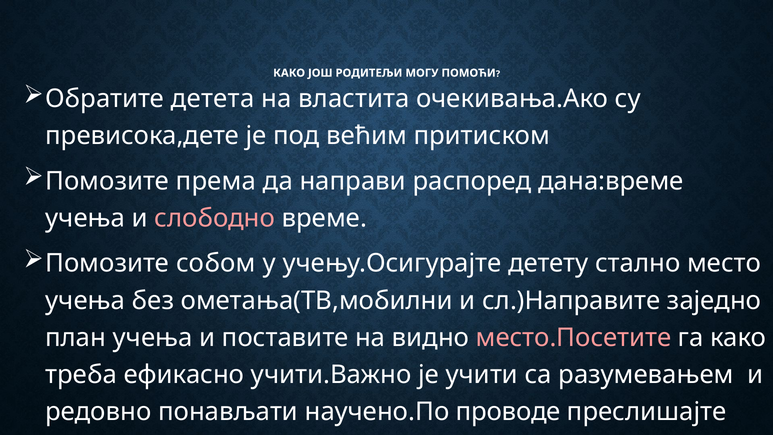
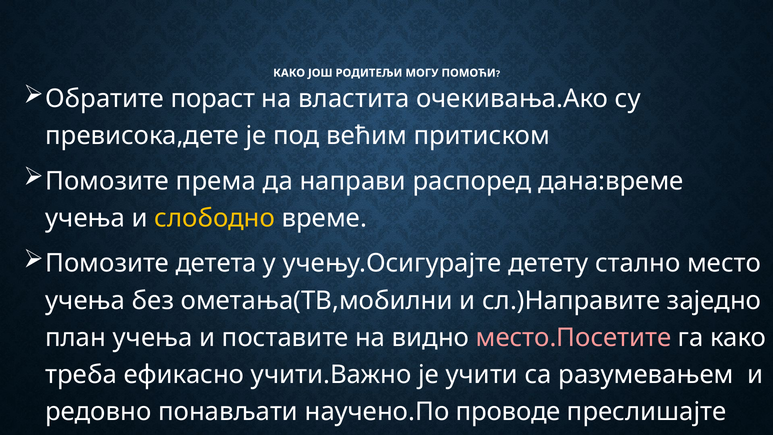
детета: детета -> пораст
слободно colour: pink -> yellow
собом: собом -> детета
